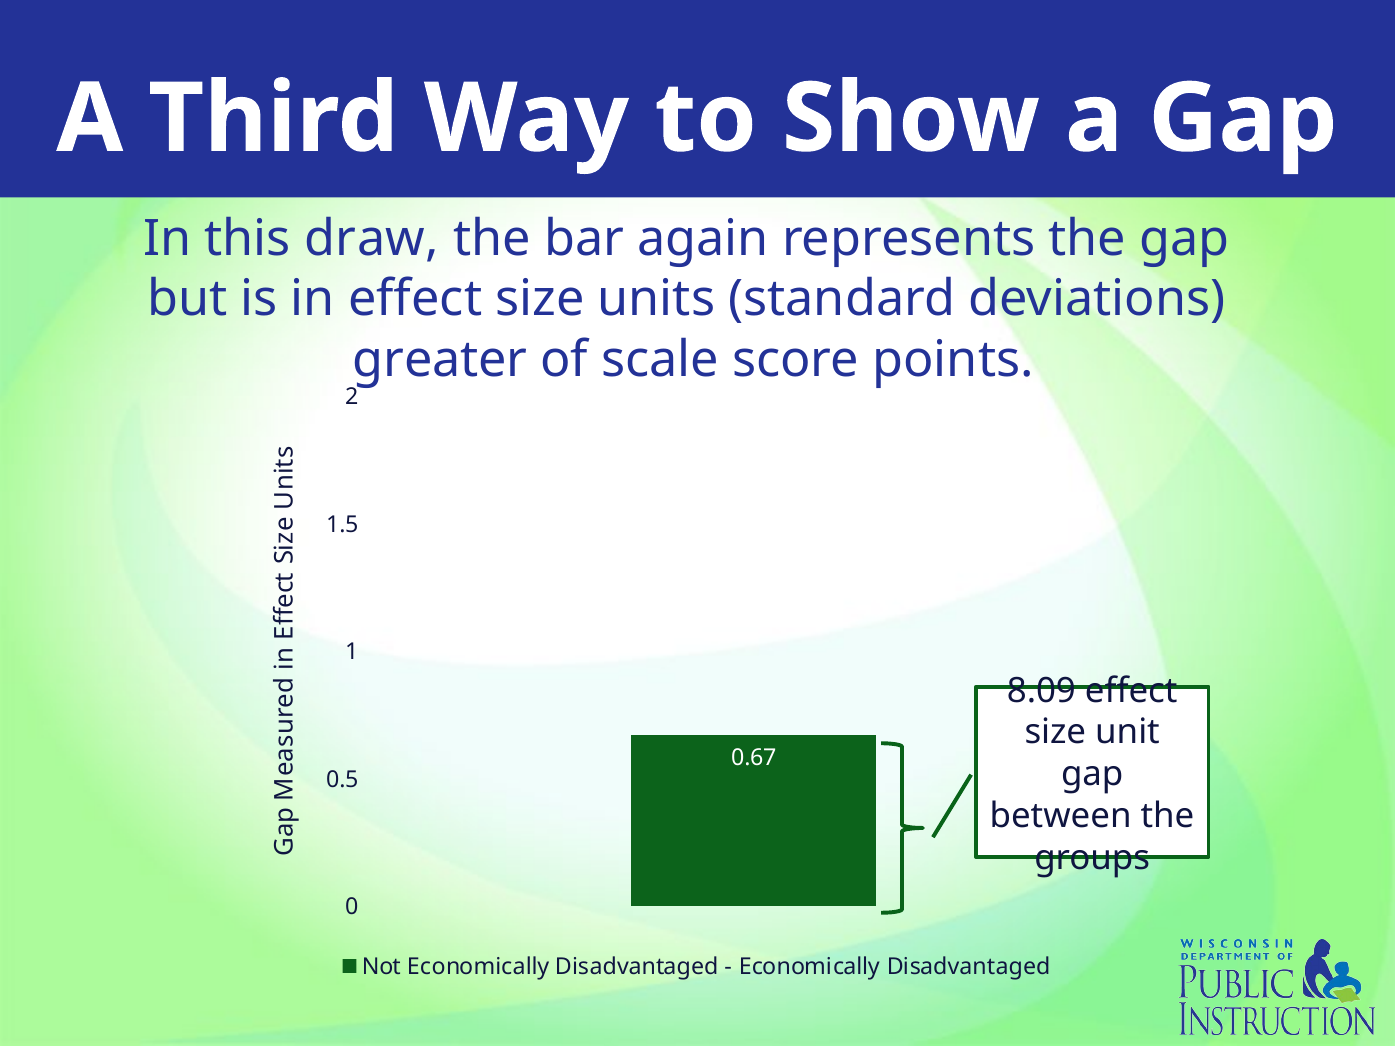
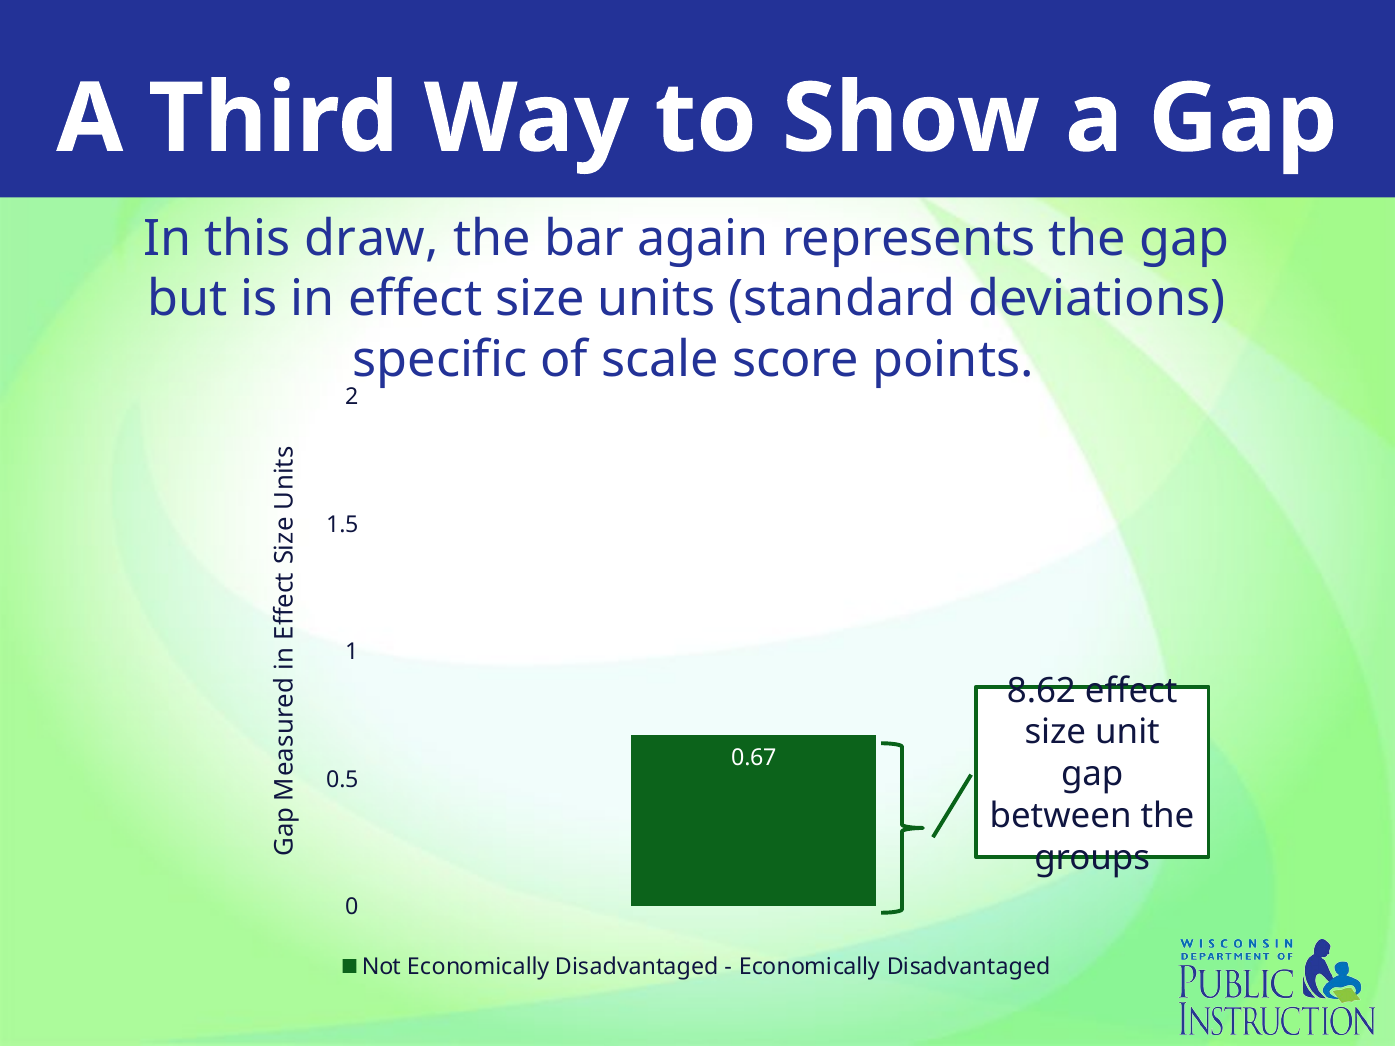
greater: greater -> specific
8.09: 8.09 -> 8.62
